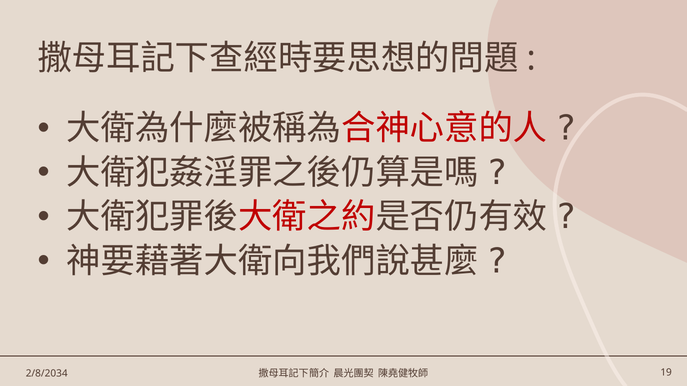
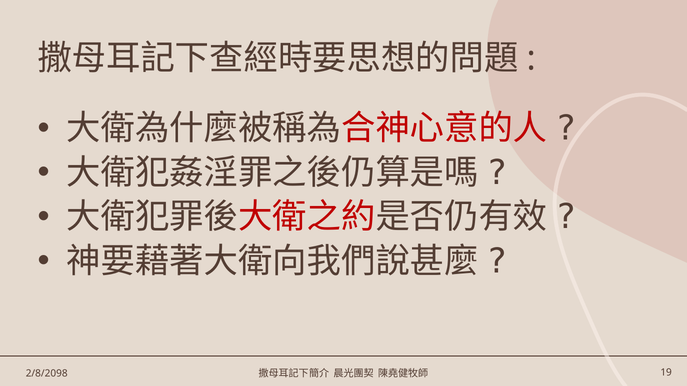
2/8/2034: 2/8/2034 -> 2/8/2098
